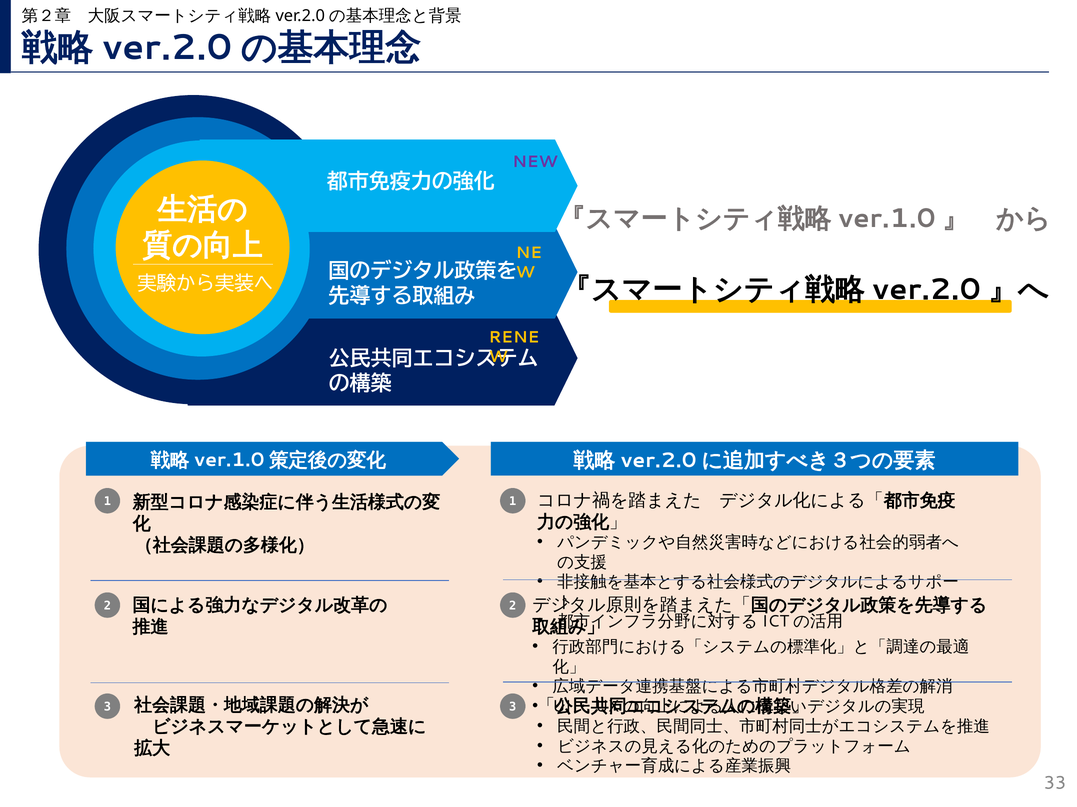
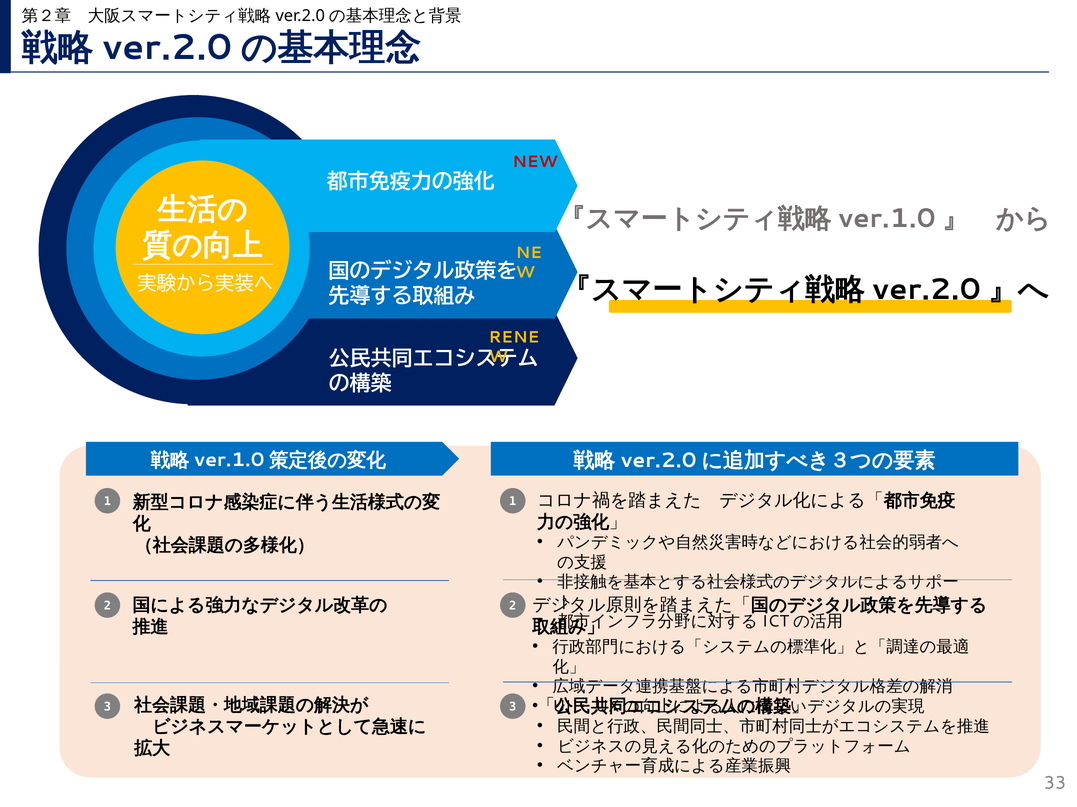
NEW colour: purple -> red
